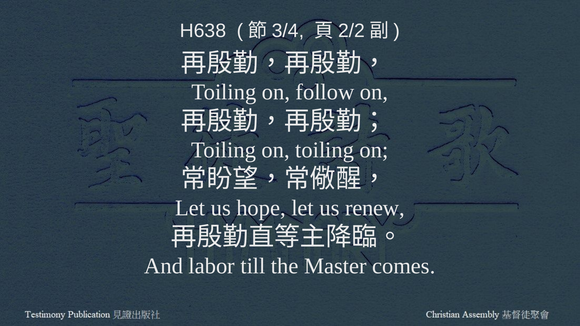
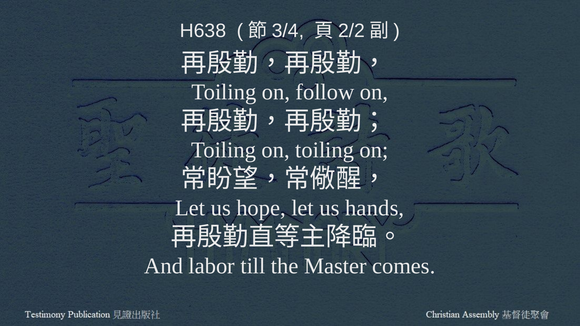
renew: renew -> hands
